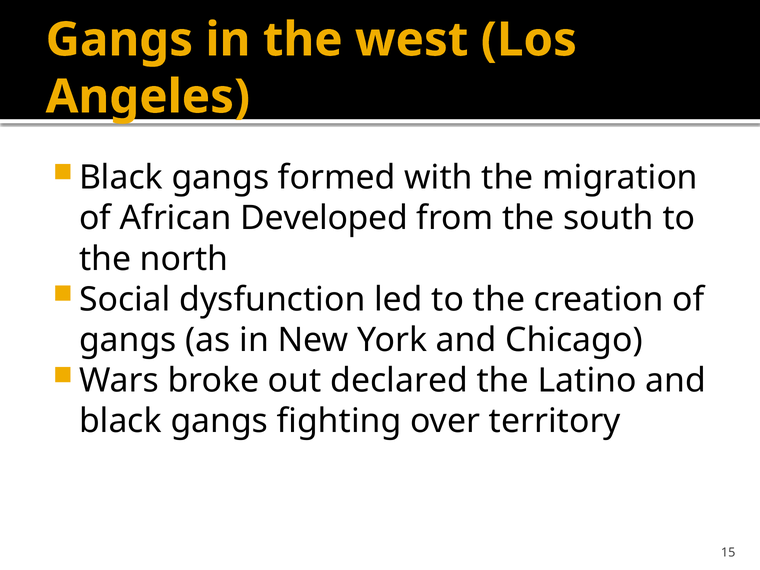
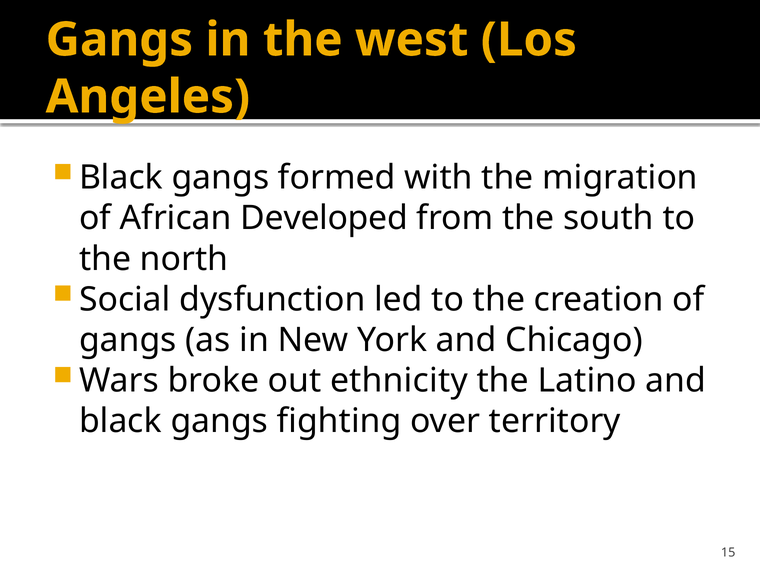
declared: declared -> ethnicity
